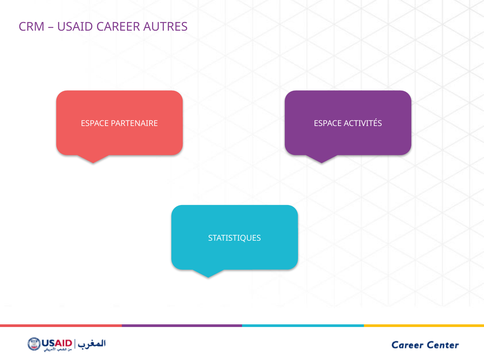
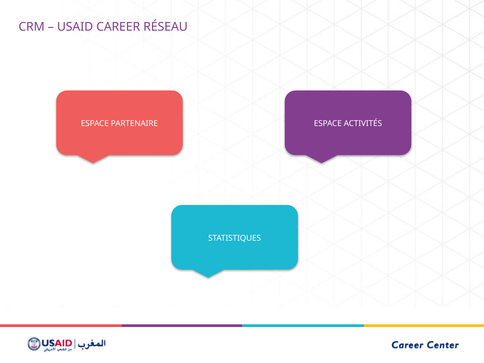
AUTRES: AUTRES -> RÉSEAU
